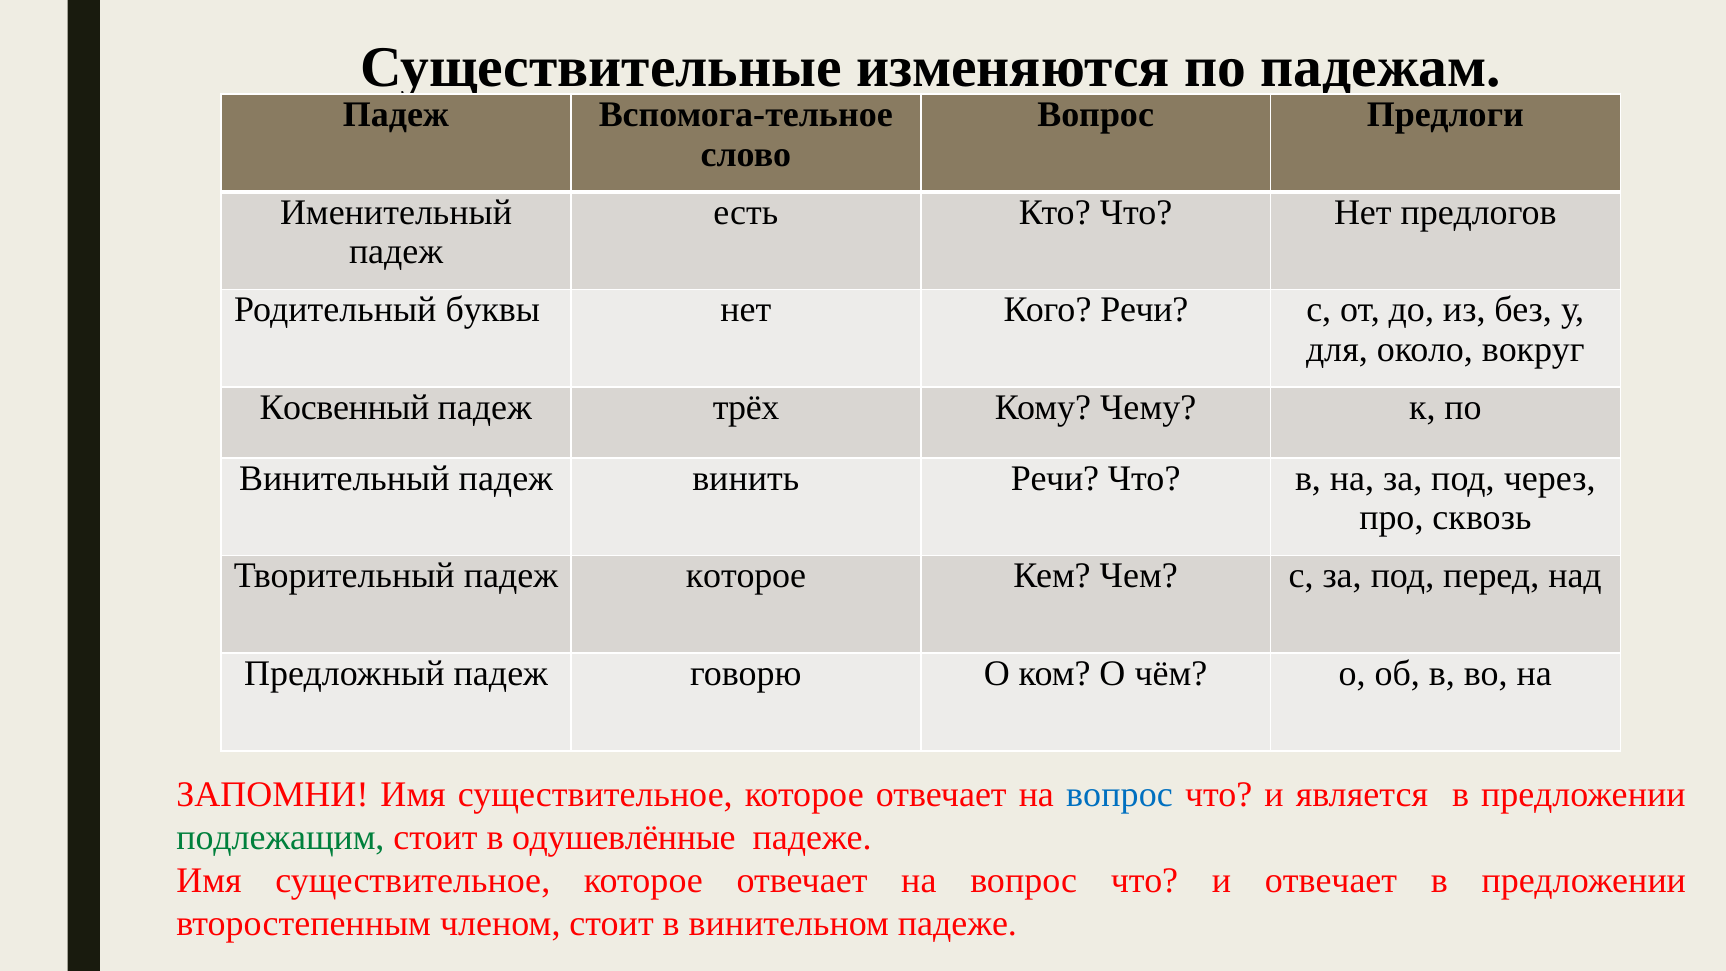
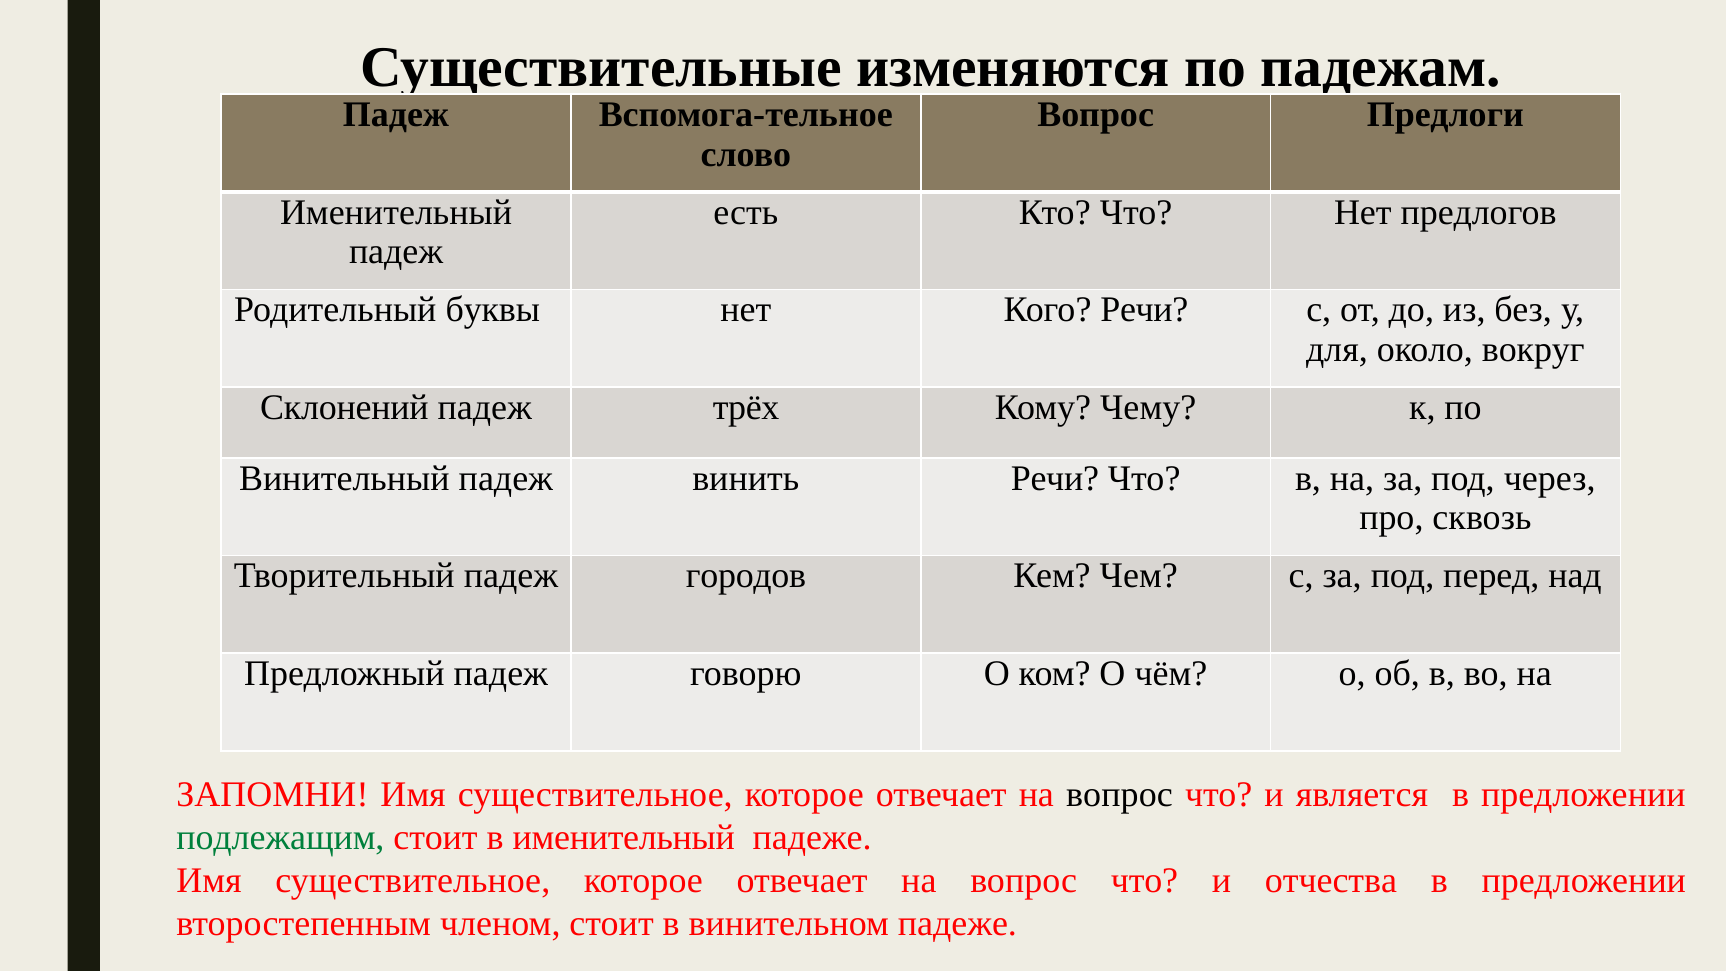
Косвенный: Косвенный -> Склонений
падеж которое: которое -> городов
вопрос at (1119, 794) colour: blue -> black
в одушевлённые: одушевлённые -> именительный
и отвечает: отвечает -> отчества
